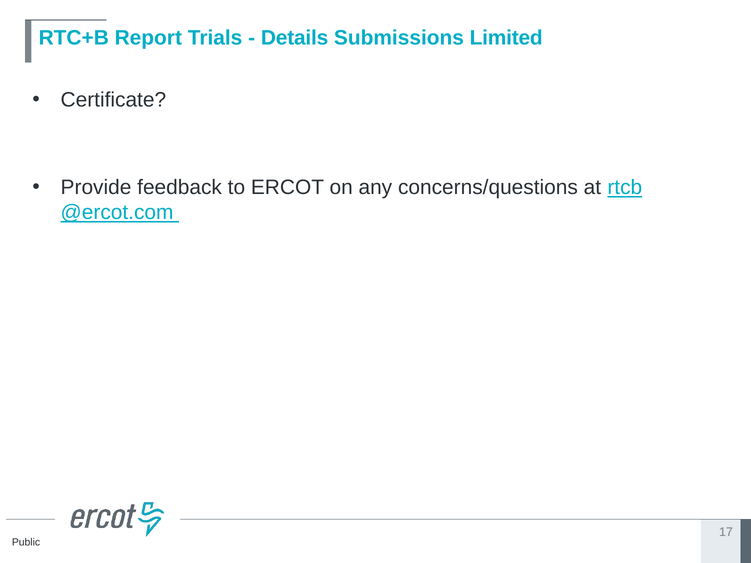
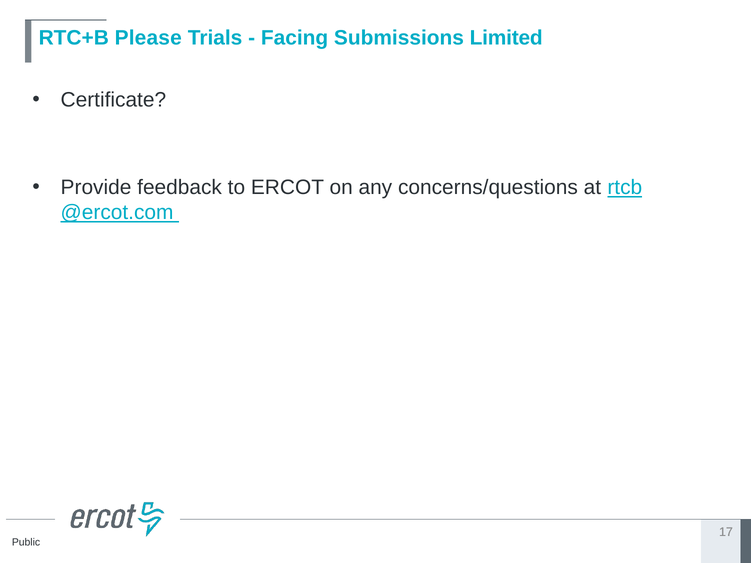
Report: Report -> Please
Details: Details -> Facing
